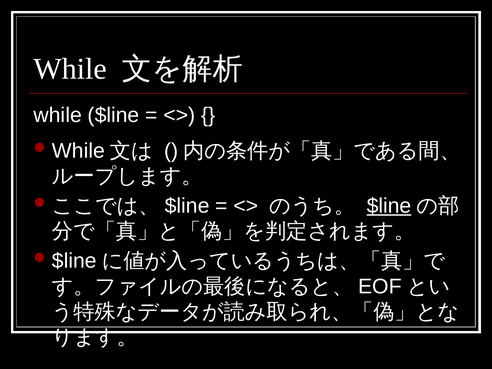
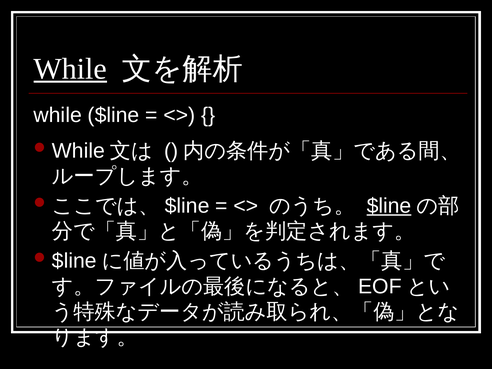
While at (70, 69) underline: none -> present
